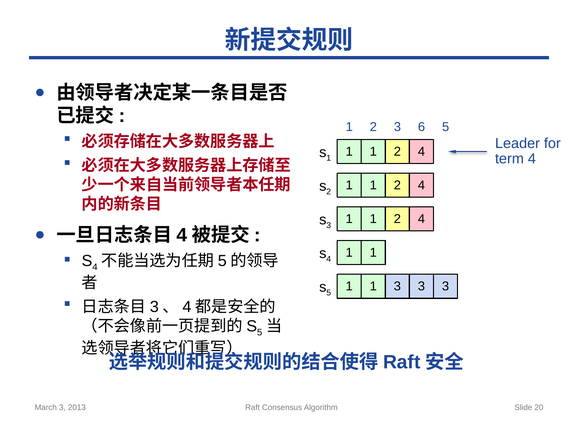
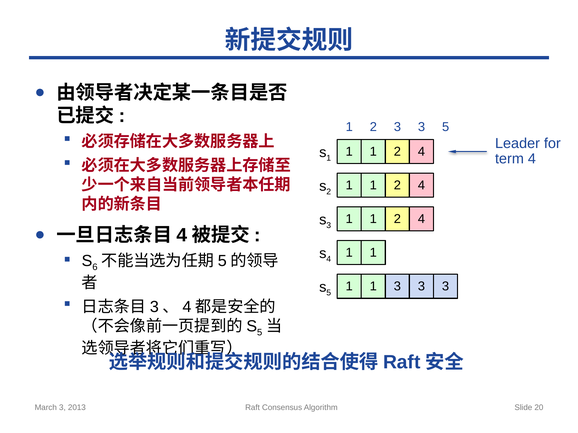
3 6: 6 -> 3
4 at (95, 268): 4 -> 6
